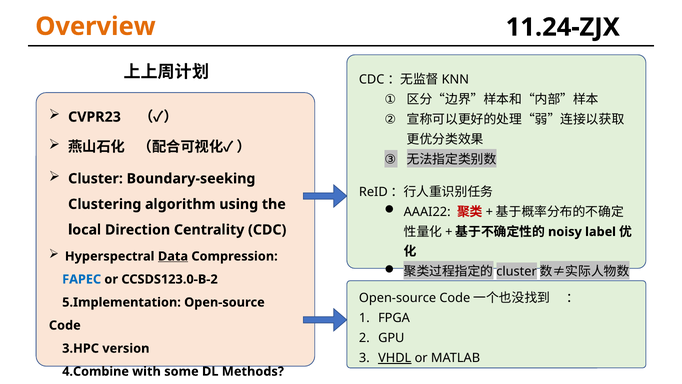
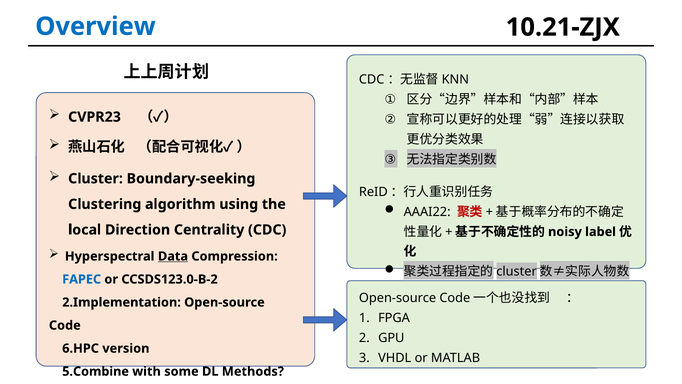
Overview colour: orange -> blue
11.24-ZJX: 11.24-ZJX -> 10.21-ZJX
5.Implementation: 5.Implementation -> 2.Implementation
3.HPC: 3.HPC -> 6.HPC
VHDL underline: present -> none
4.Combine: 4.Combine -> 5.Combine
